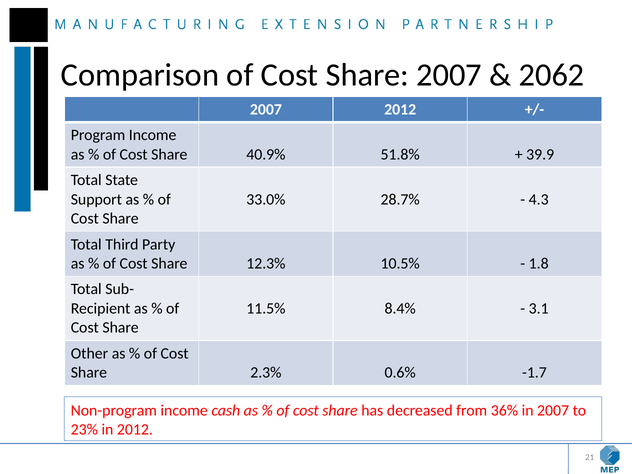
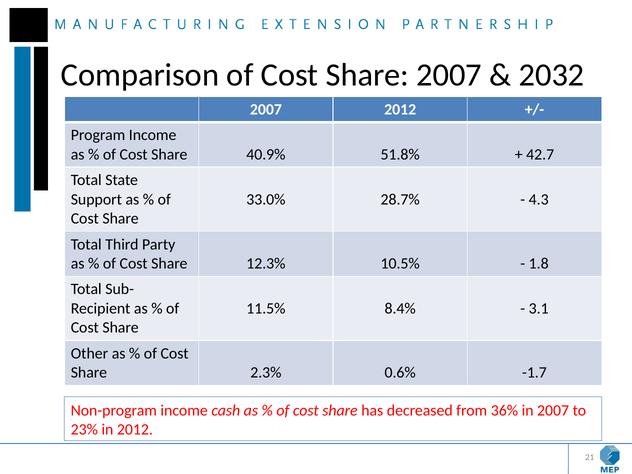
2062: 2062 -> 2032
39.9: 39.9 -> 42.7
